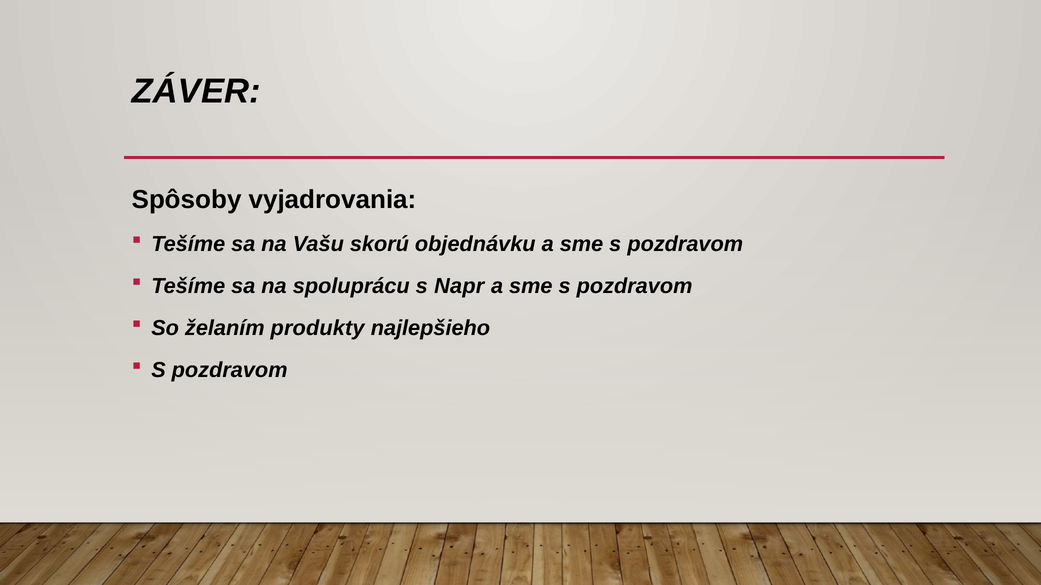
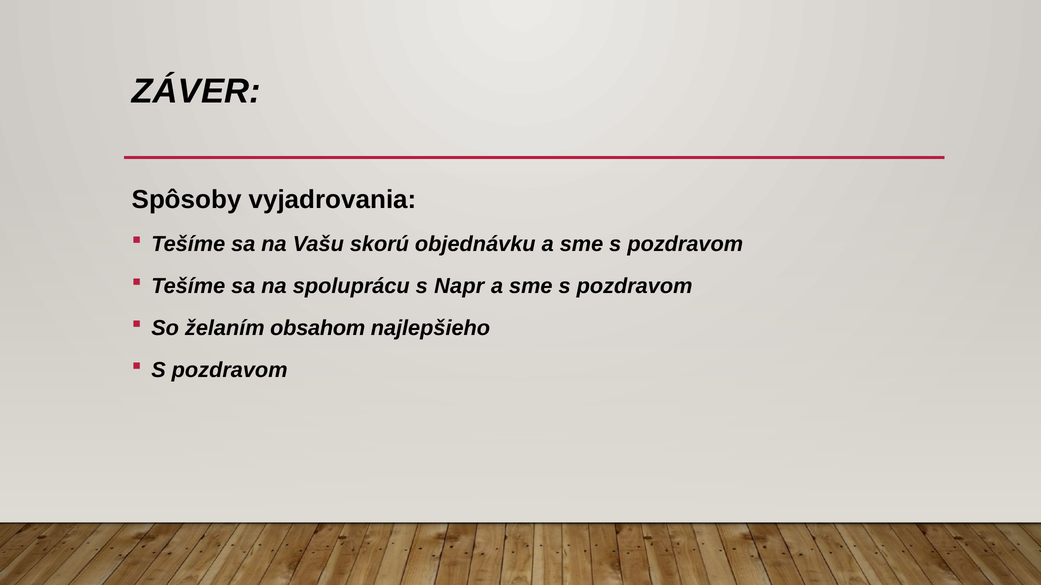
produkty: produkty -> obsahom
